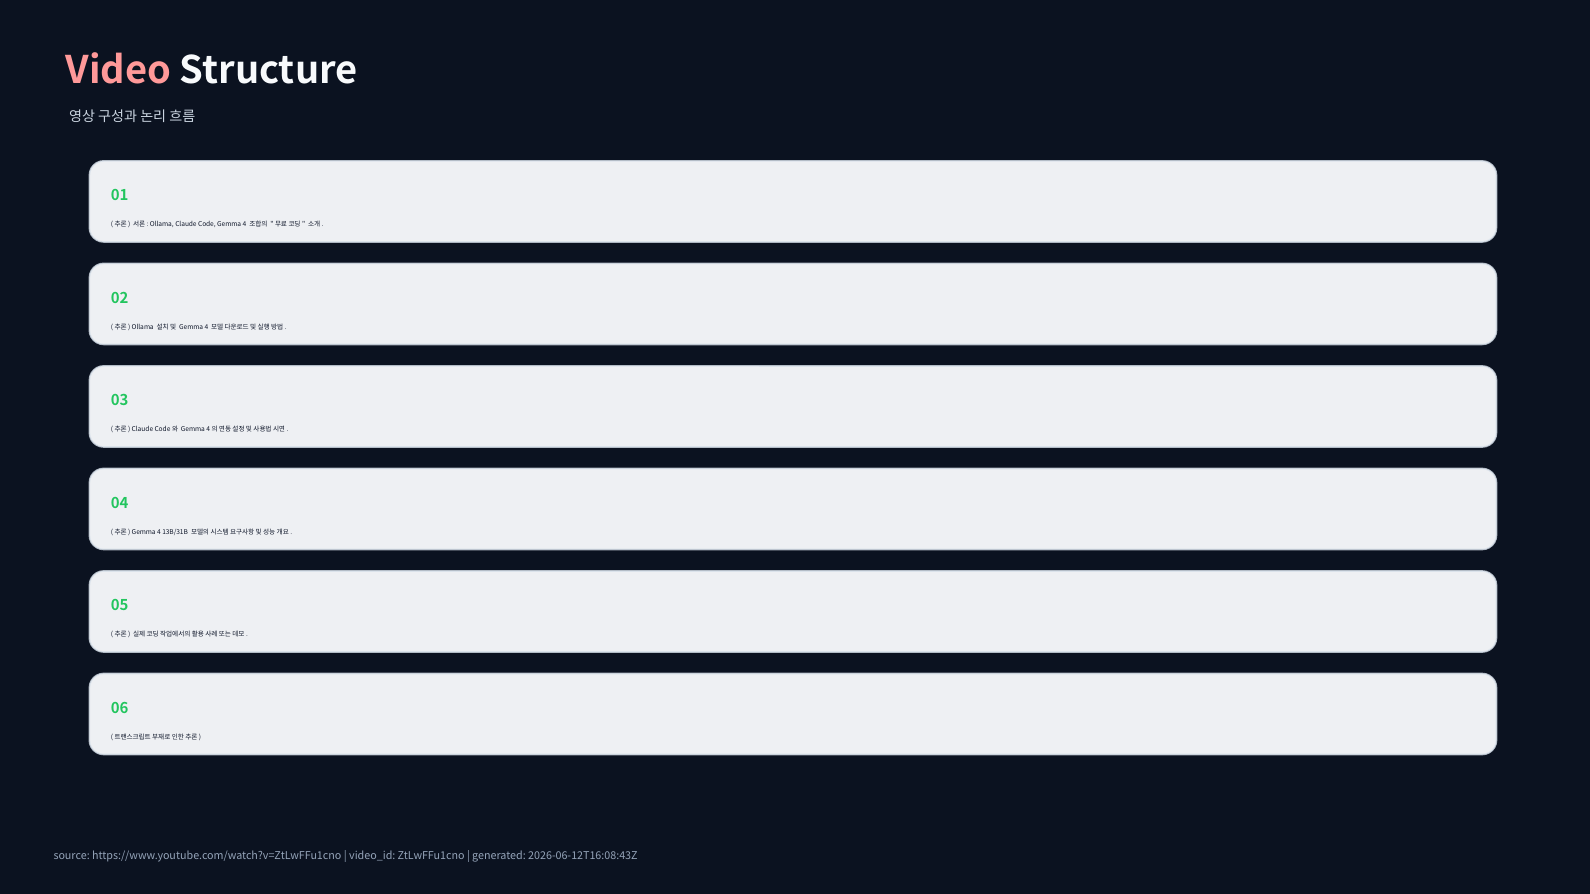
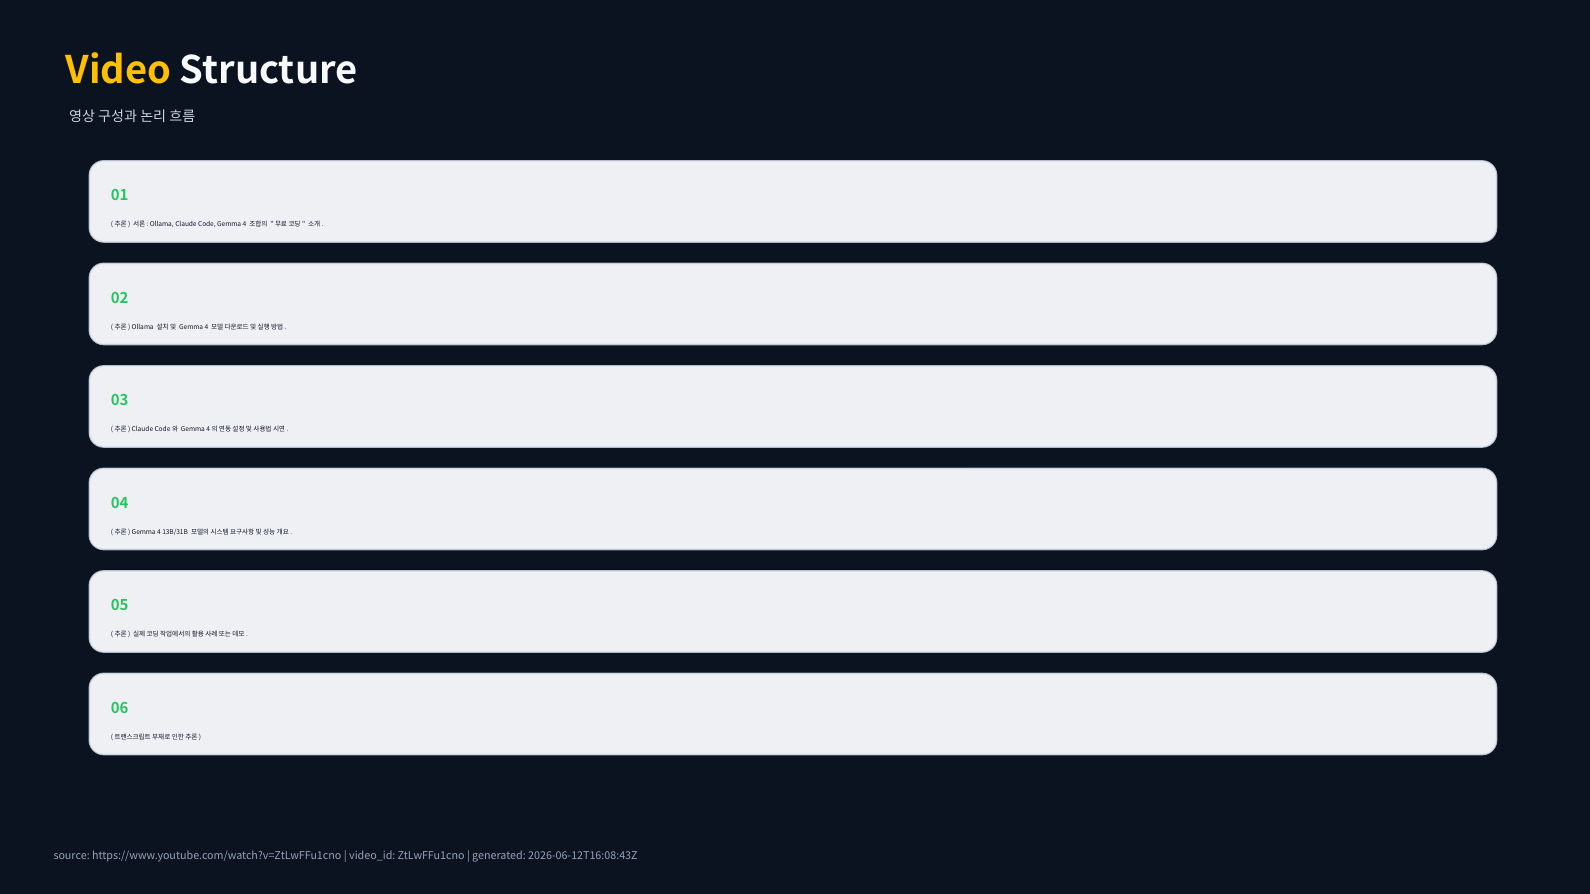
Video colour: pink -> yellow
